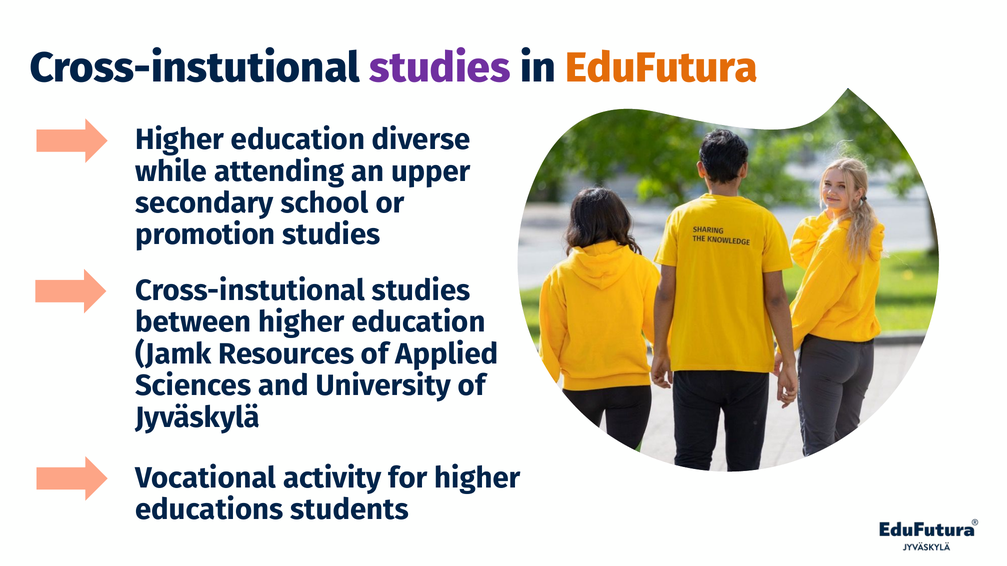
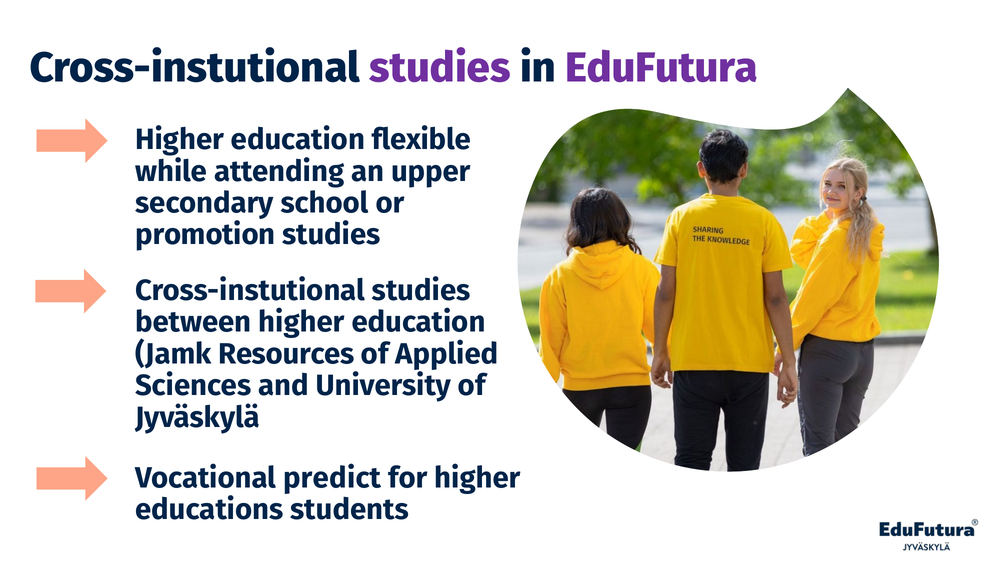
EduFutura colour: orange -> purple
diverse: diverse -> flexible
activity: activity -> predict
